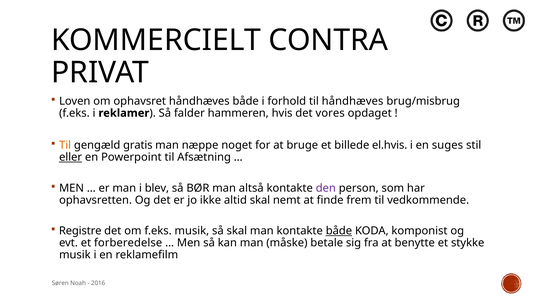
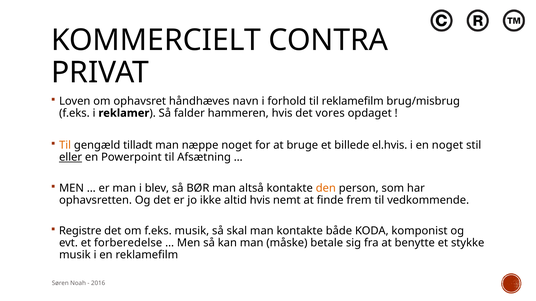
håndhæves både: både -> navn
til håndhæves: håndhæves -> reklamefilm
gratis: gratis -> tilladt
en suges: suges -> noget
den colour: purple -> orange
altid skal: skal -> hvis
både at (339, 231) underline: present -> none
